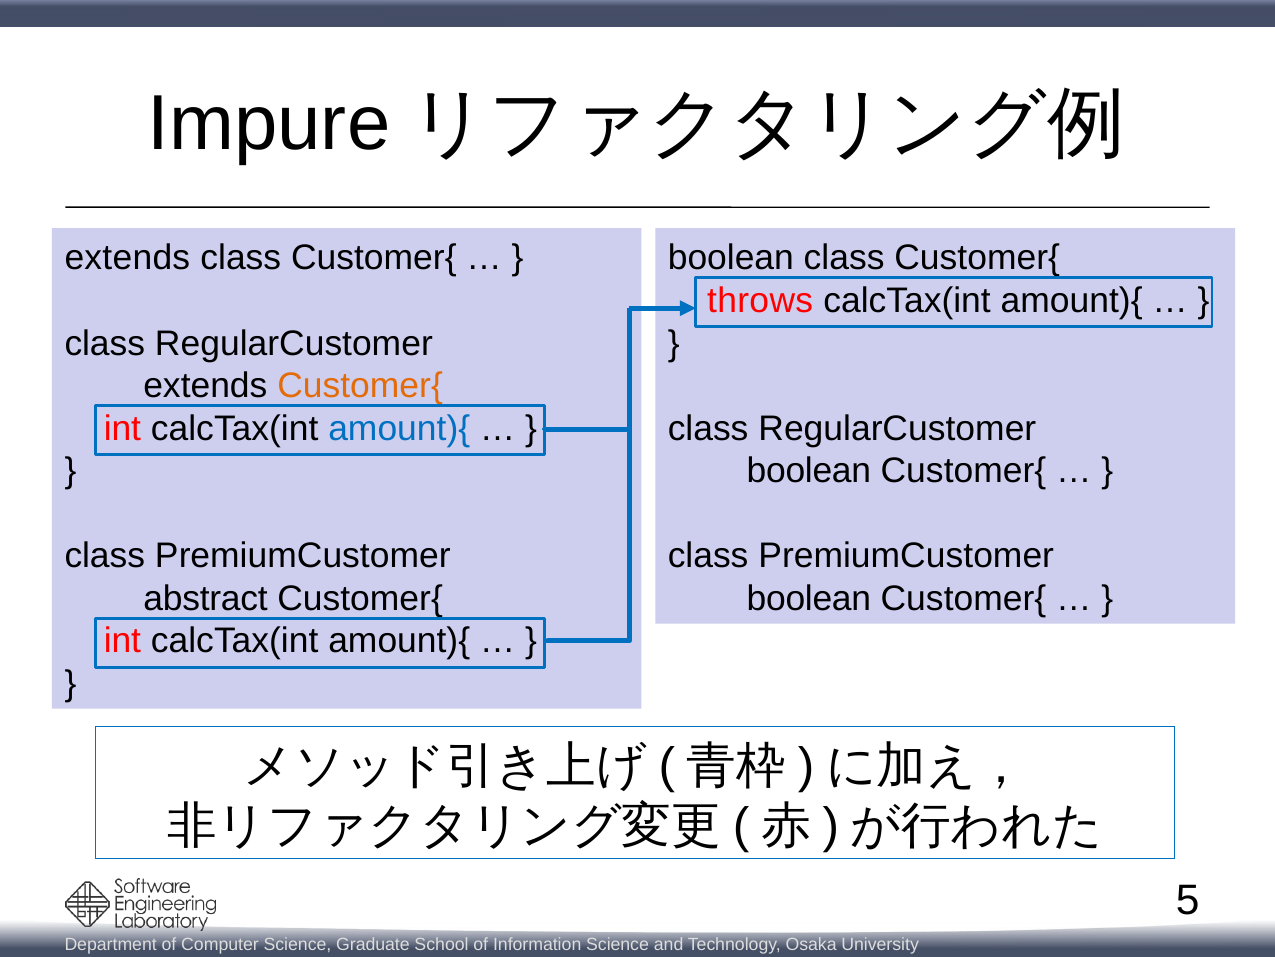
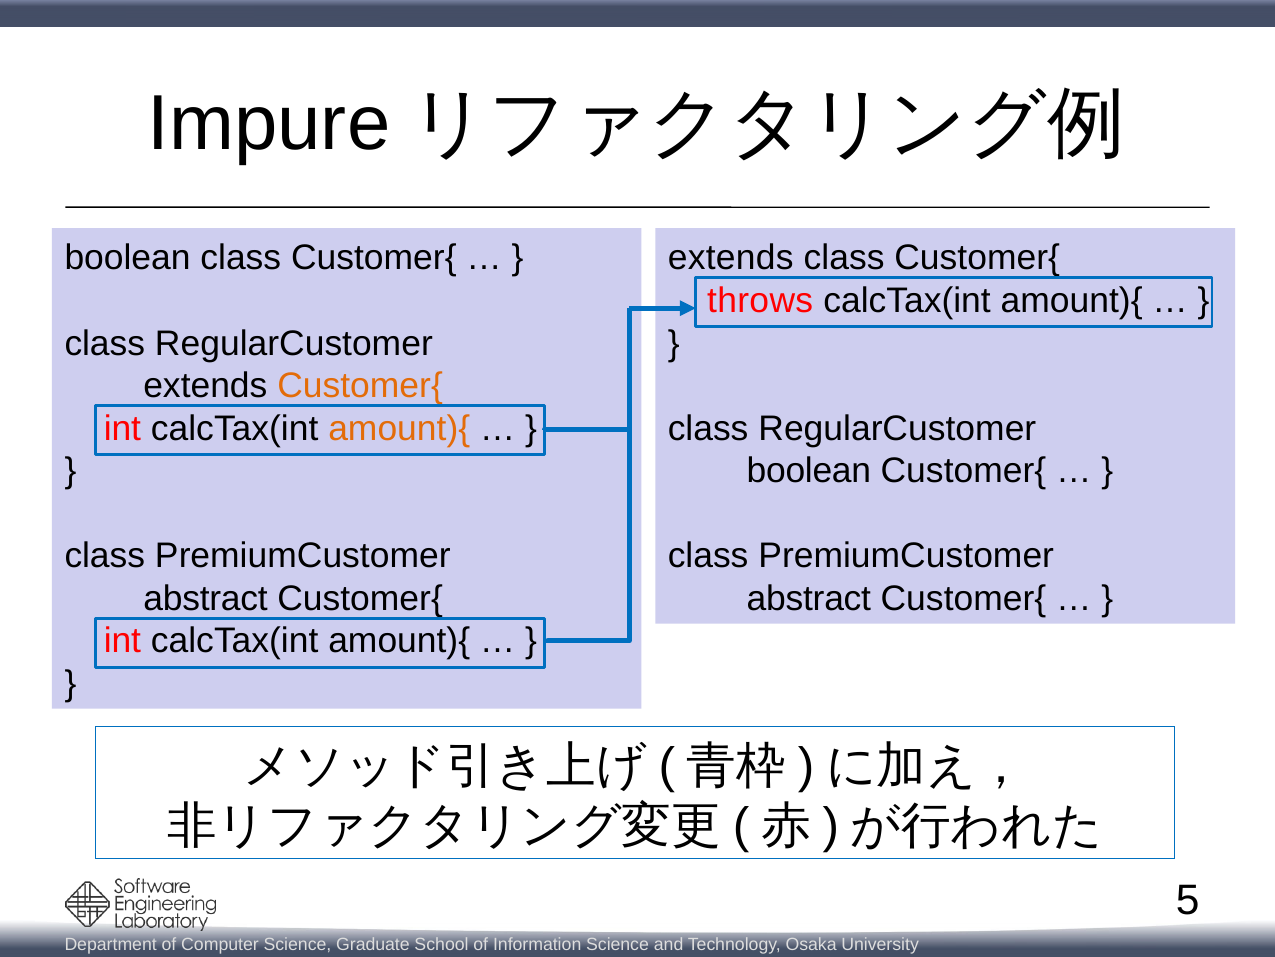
extends at (127, 258): extends -> boolean
boolean at (731, 258): boolean -> extends
amount){ at (399, 428) colour: blue -> orange
boolean at (809, 598): boolean -> abstract
